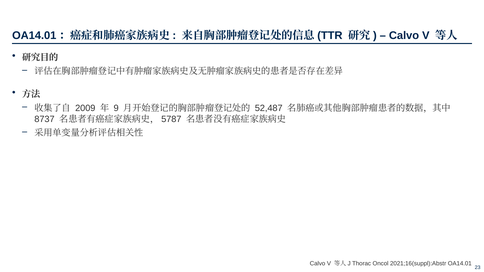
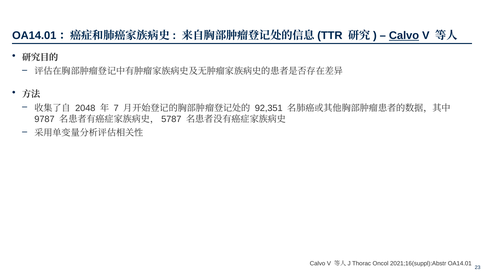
Calvo at (404, 36) underline: none -> present
2009: 2009 -> 2048
9: 9 -> 7
52,487: 52,487 -> 92,351
8737: 8737 -> 9787
